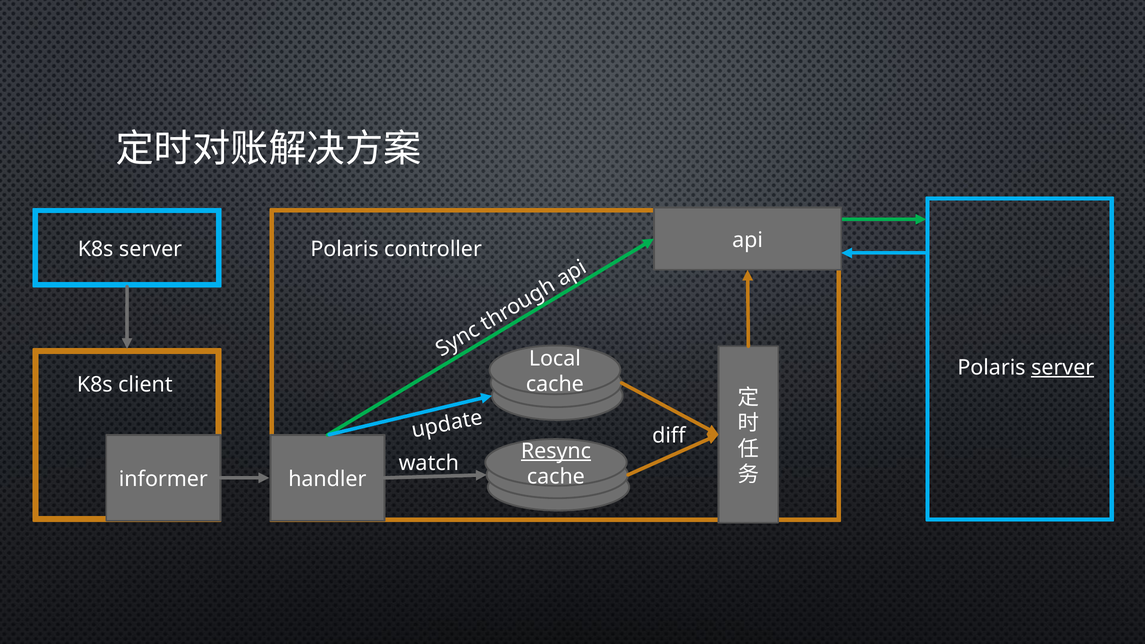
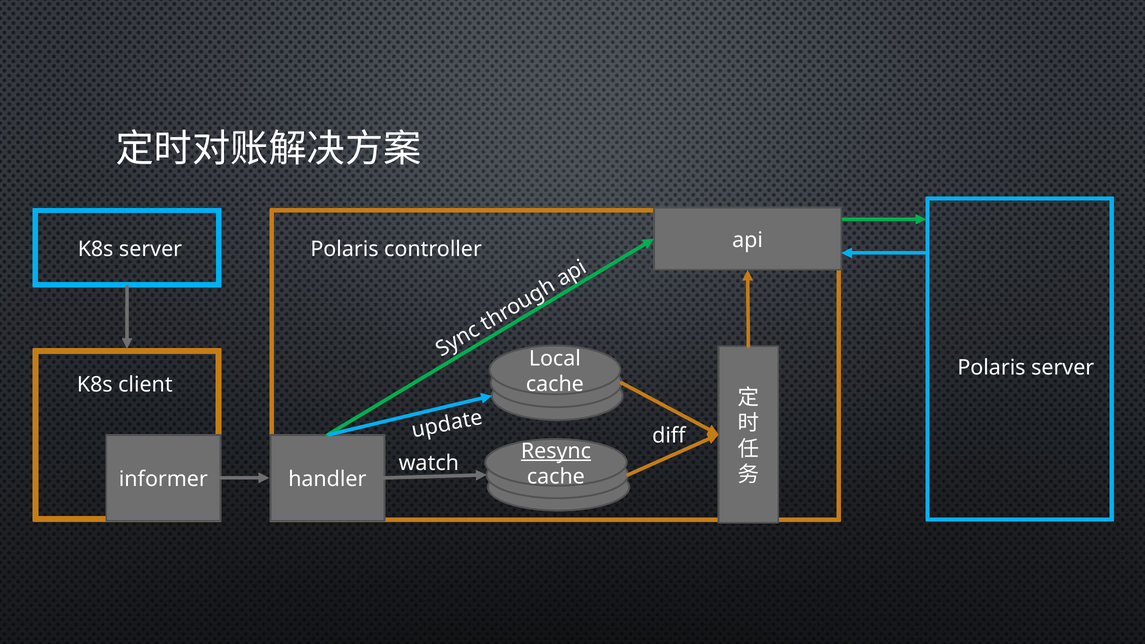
server at (1063, 367) underline: present -> none
